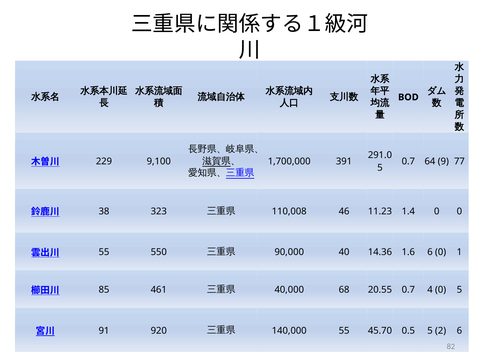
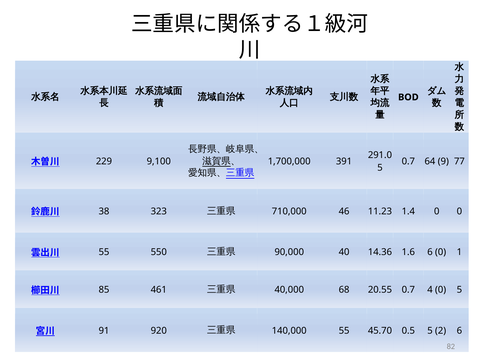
110,008: 110,008 -> 710,000
